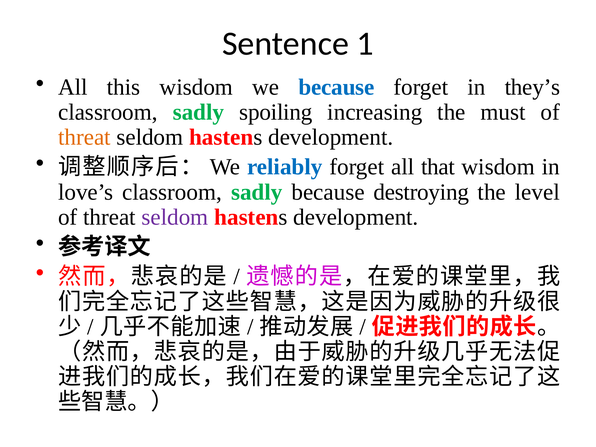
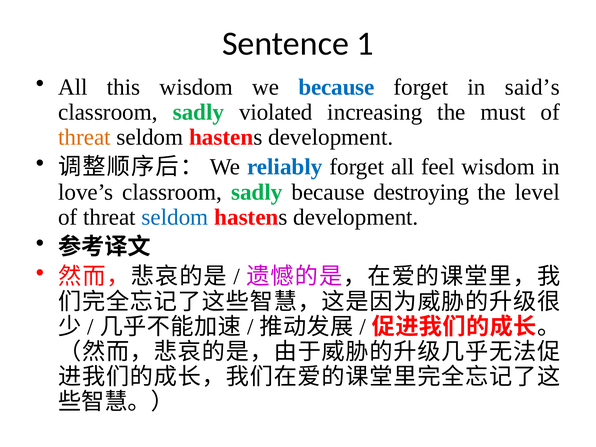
they’s: they’s -> said’s
spoiling: spoiling -> violated
that: that -> feel
seldom at (175, 217) colour: purple -> blue
